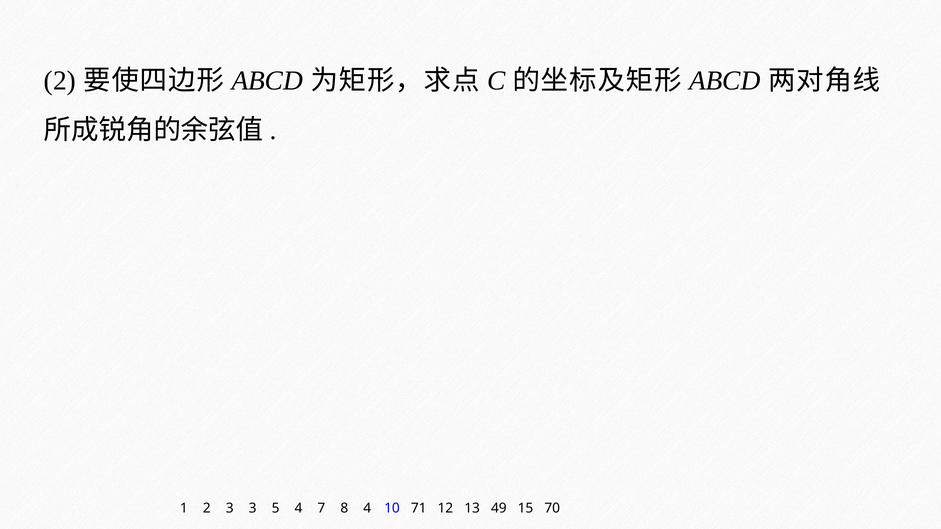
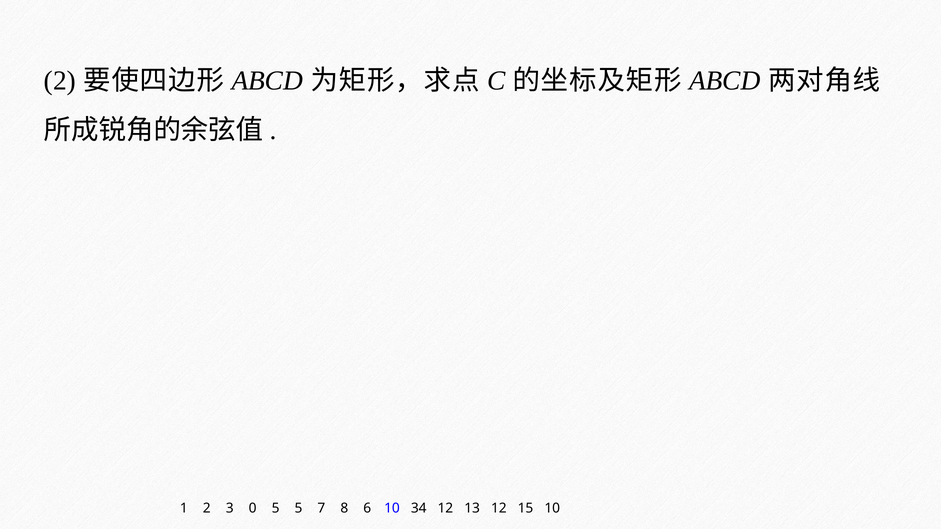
3 3: 3 -> 0
5 4: 4 -> 5
8 4: 4 -> 6
71: 71 -> 34
13 49: 49 -> 12
15 70: 70 -> 10
